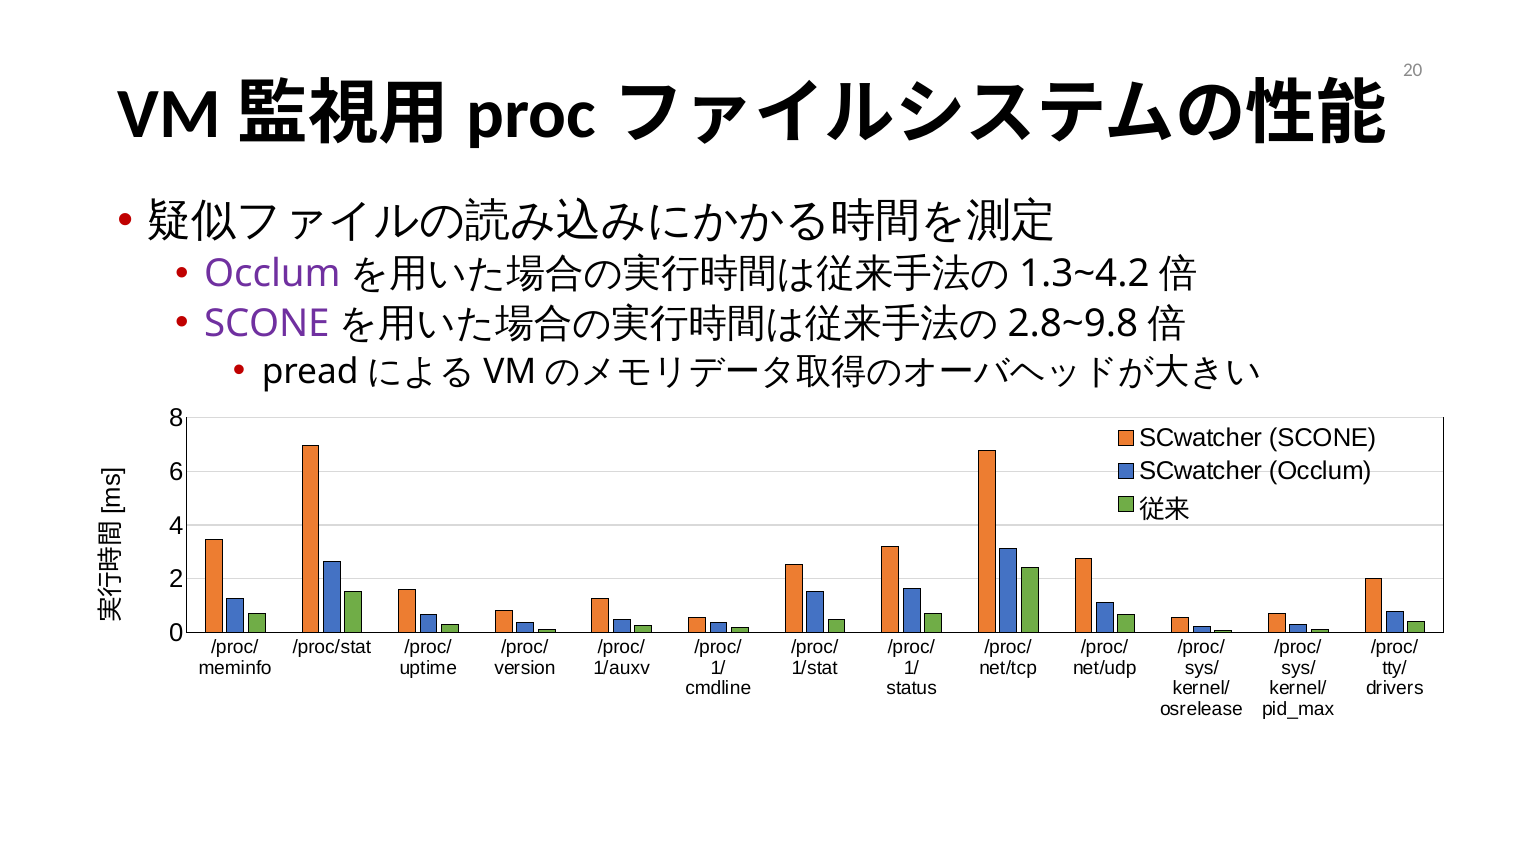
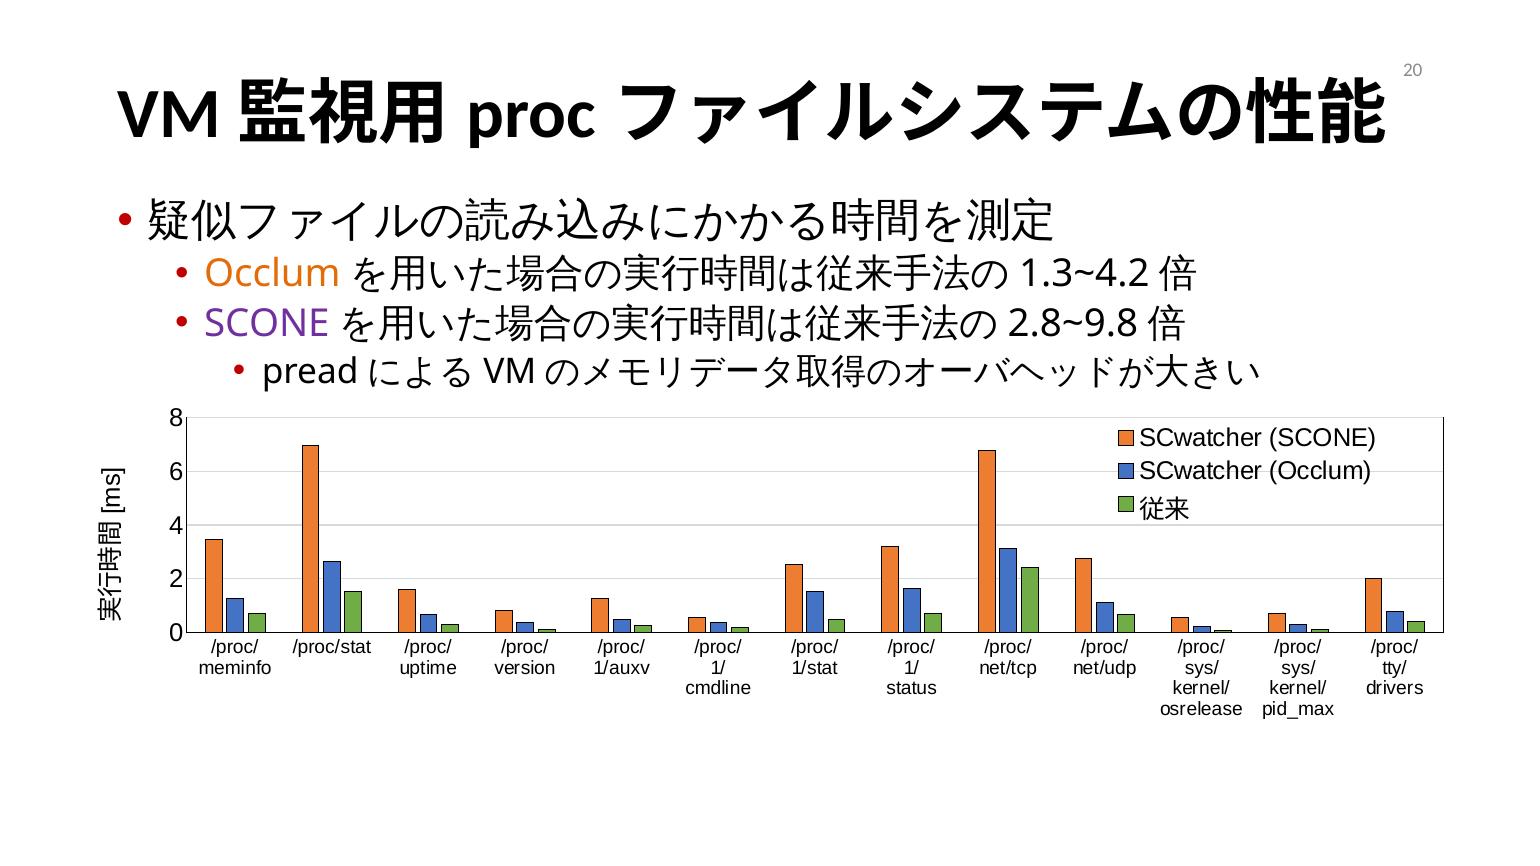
Occlum at (272, 274) colour: purple -> orange
